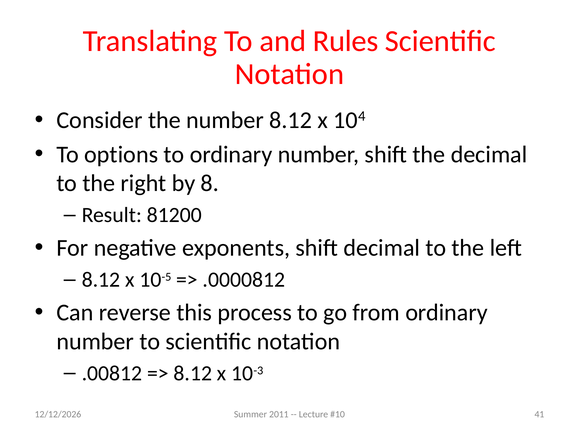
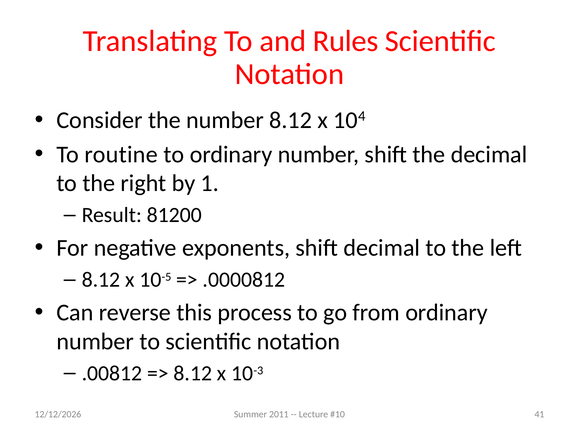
options: options -> routine
8: 8 -> 1
